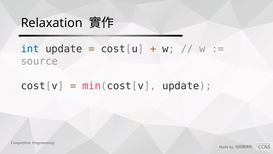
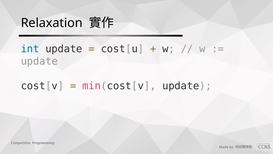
source at (39, 61): source -> update
